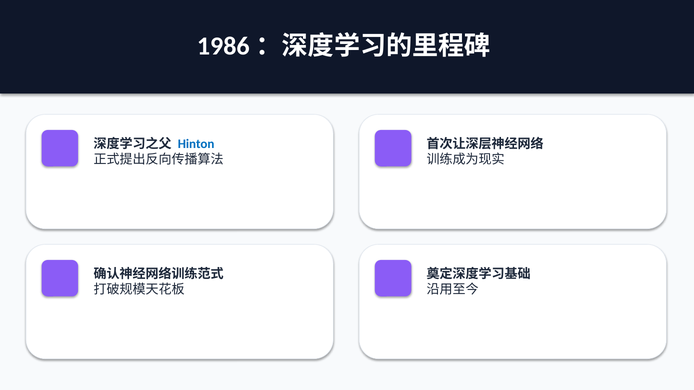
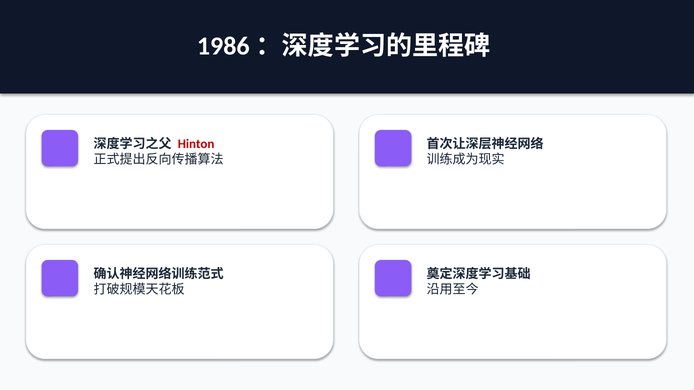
Hinton colour: blue -> red
